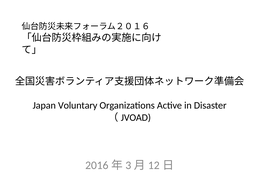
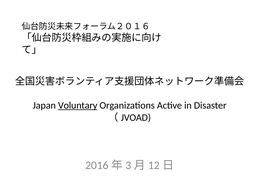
Voluntary underline: none -> present
